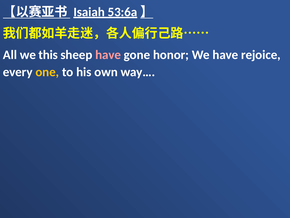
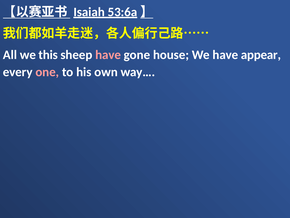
honor: honor -> house
rejoice: rejoice -> appear
one colour: yellow -> pink
